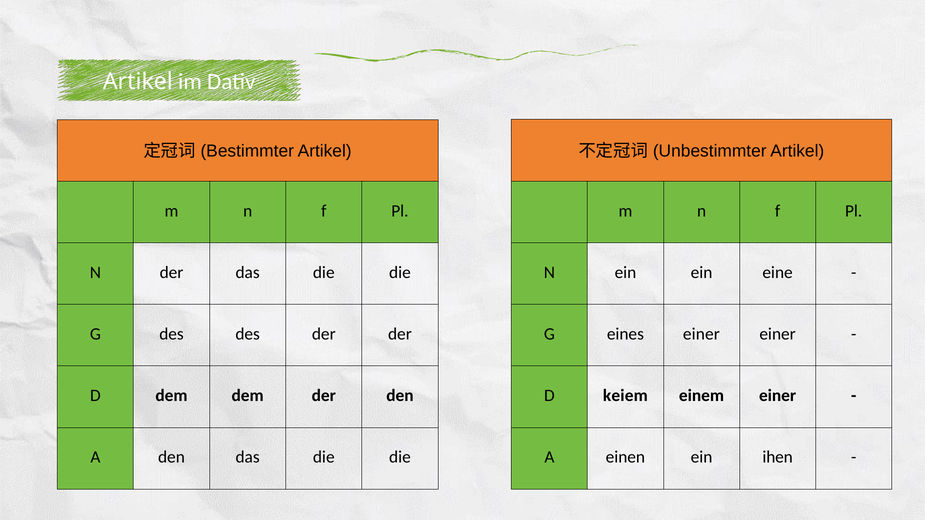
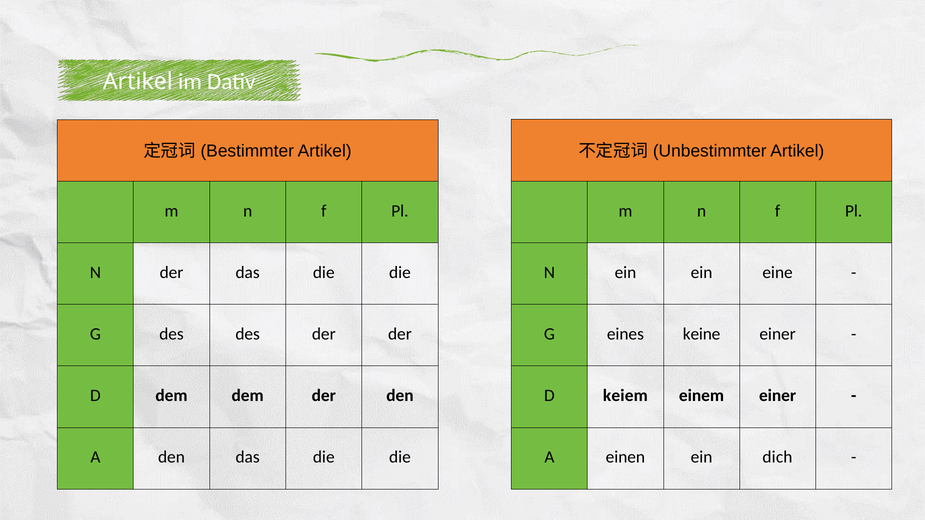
eines einer: einer -> keine
ihen: ihen -> dich
